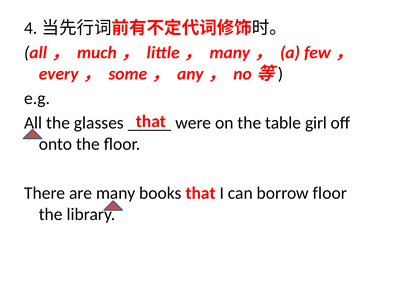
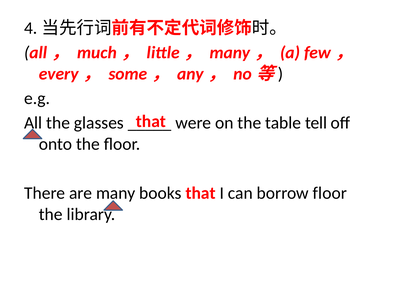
girl: girl -> tell
